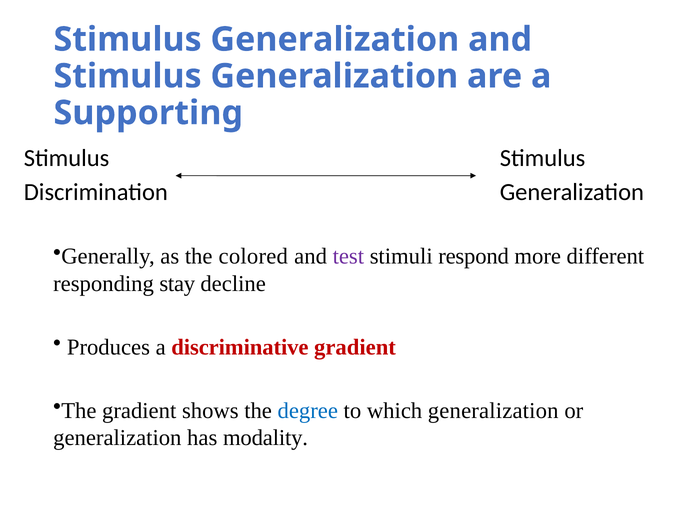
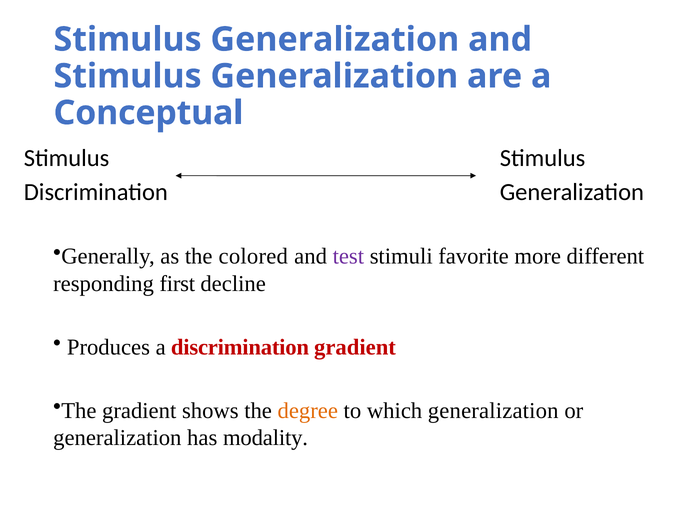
Supporting: Supporting -> Conceptual
respond: respond -> favorite
stay: stay -> first
a discriminative: discriminative -> discrimination
degree colour: blue -> orange
